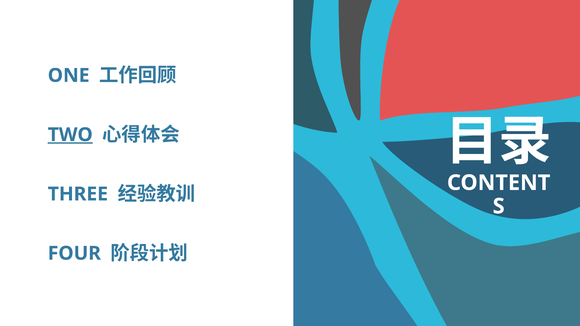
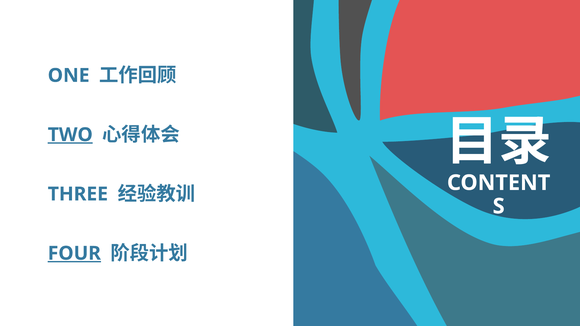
FOUR underline: none -> present
